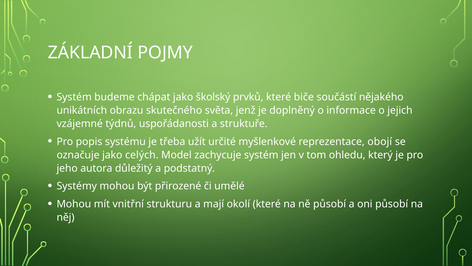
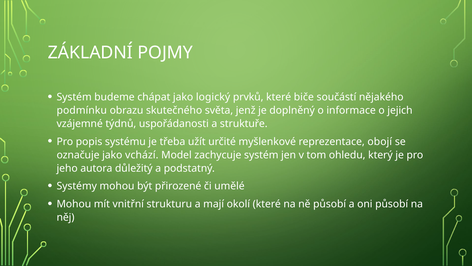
školský: školský -> logický
unikátních: unikátních -> podmínku
celých: celých -> vchází
